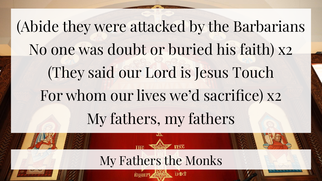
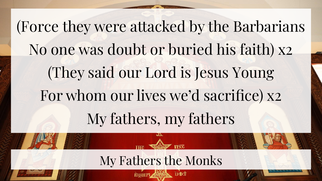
Abide: Abide -> Force
Touch: Touch -> Young
